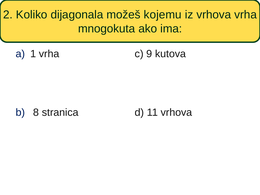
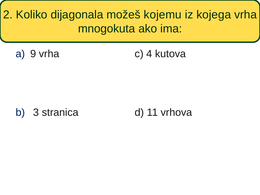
iz vrhova: vrhova -> kojega
1: 1 -> 9
9: 9 -> 4
8: 8 -> 3
